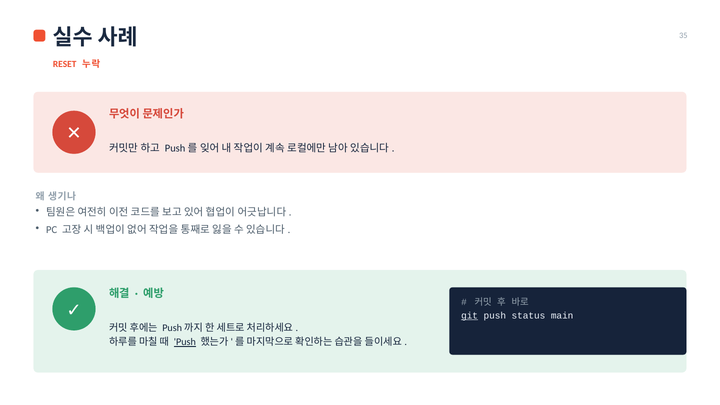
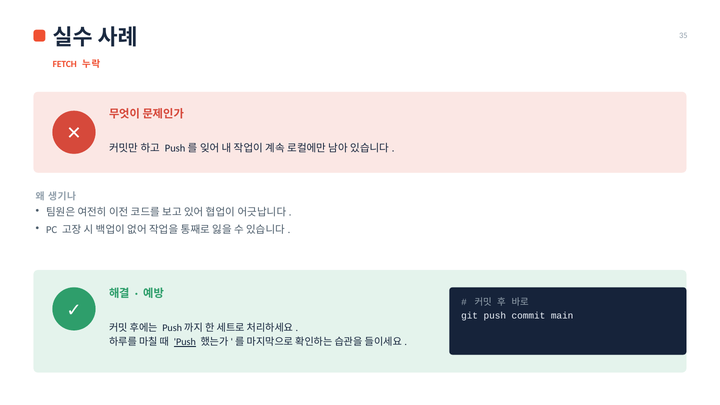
RESET: RESET -> FETCH
git underline: present -> none
status: status -> commit
